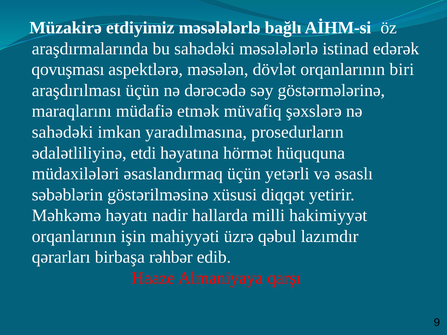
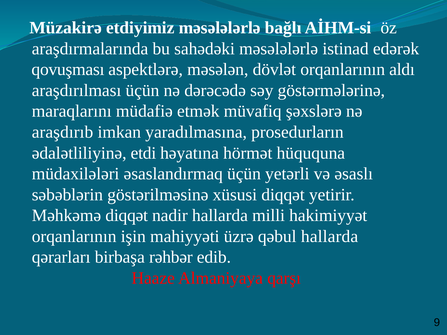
biri: biri -> aldı
sahədəki at (63, 132): sahədəki -> araşdırıb
Məhkəmə həyatı: həyatı -> diqqət
qəbul lazımdır: lazımdır -> hallarda
